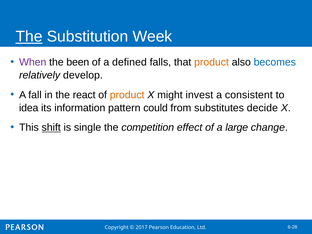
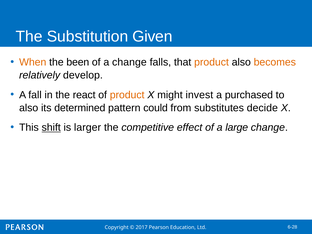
The at (29, 37) underline: present -> none
Week: Week -> Given
When colour: purple -> orange
a defined: defined -> change
becomes colour: blue -> orange
consistent: consistent -> purchased
idea at (29, 108): idea -> also
information: information -> determined
single: single -> larger
competition: competition -> competitive
